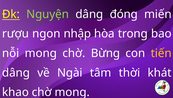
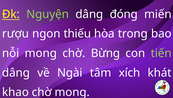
nhập: nhập -> thiếu
tiến colour: yellow -> light green
thời: thời -> xích
